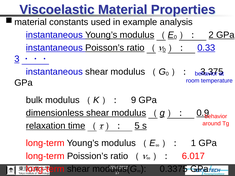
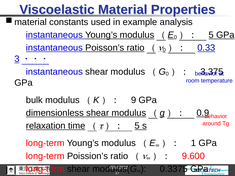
2 at (211, 35): 2 -> 5
6.017: 6.017 -> 9.600
